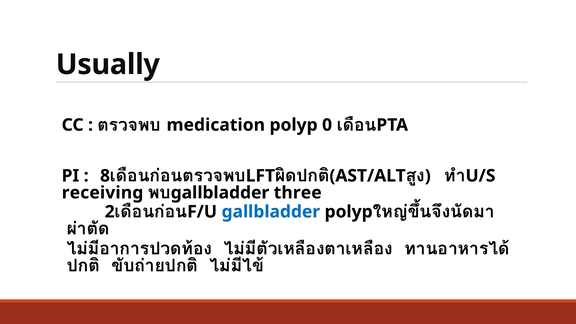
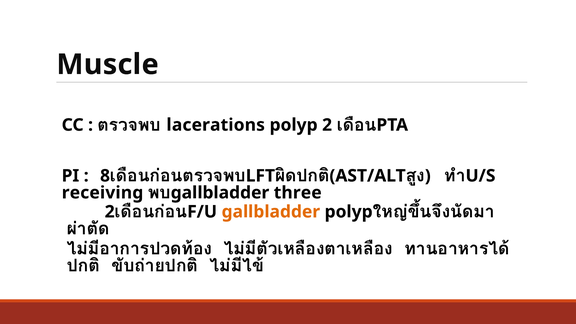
Usually: Usually -> Muscle
medication: medication -> lacerations
0: 0 -> 2
gallbladder colour: blue -> orange
